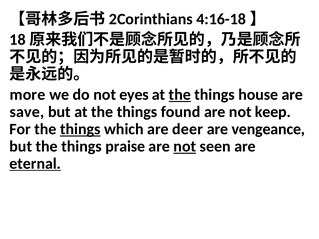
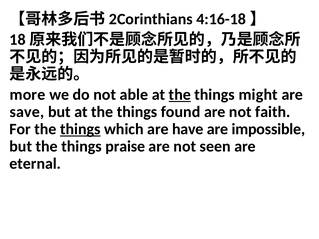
eyes: eyes -> able
house: house -> might
keep: keep -> faith
deer: deer -> have
vengeance: vengeance -> impossible
not at (185, 146) underline: present -> none
eternal underline: present -> none
